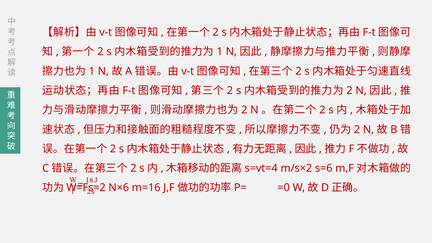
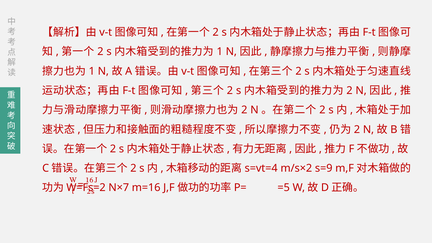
s=6: s=6 -> s=9
N×6: N×6 -> N×7
=0: =0 -> =5
